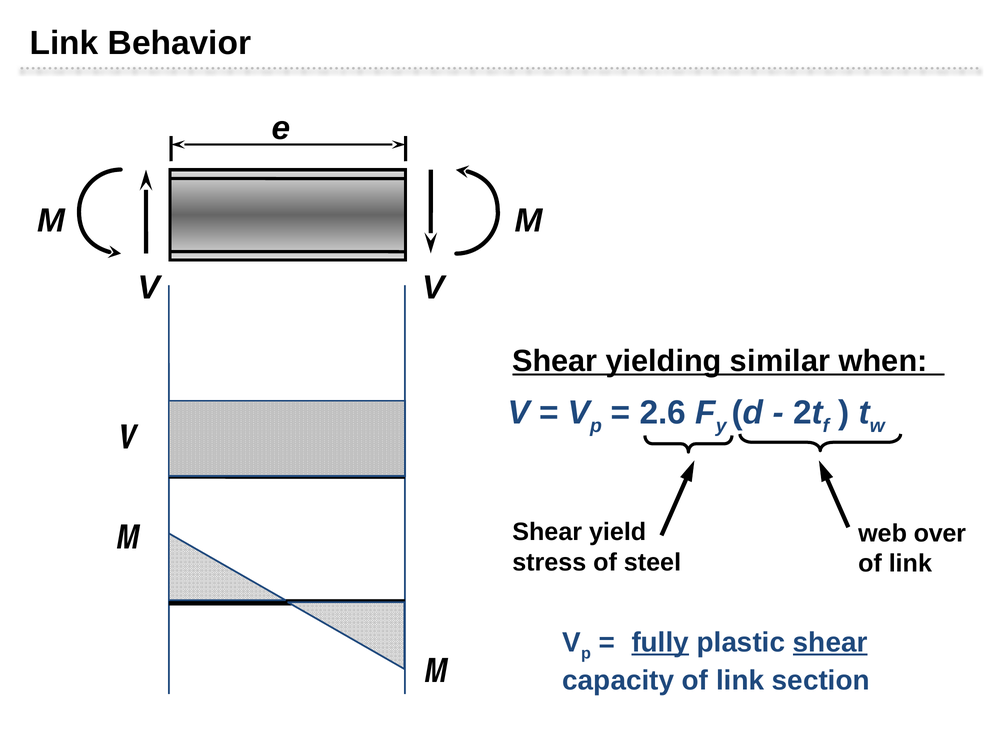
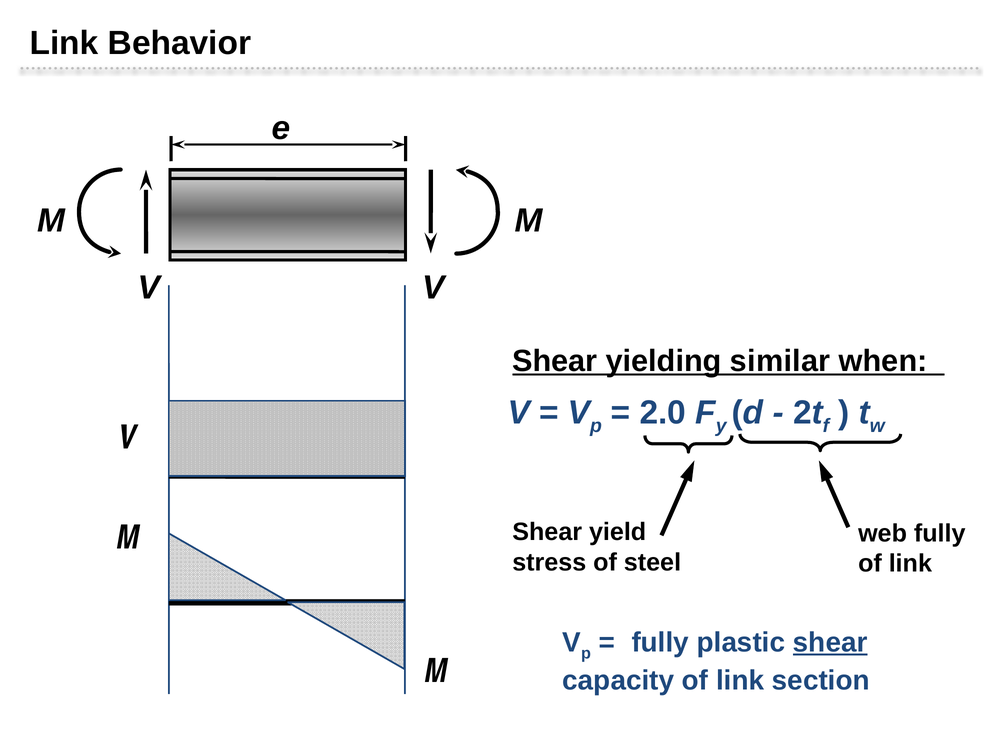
2.6: 2.6 -> 2.0
web over: over -> fully
fully at (660, 642) underline: present -> none
